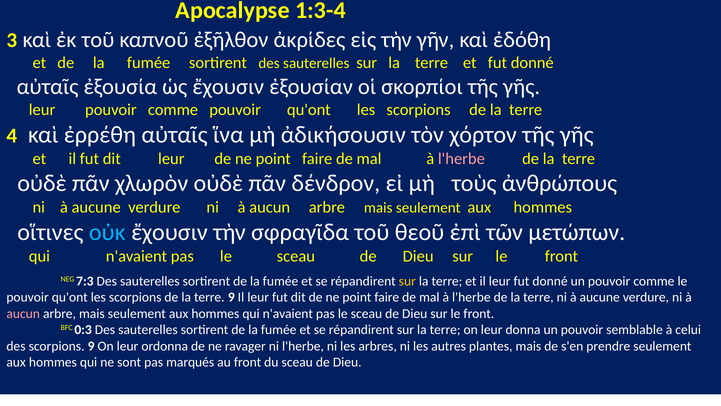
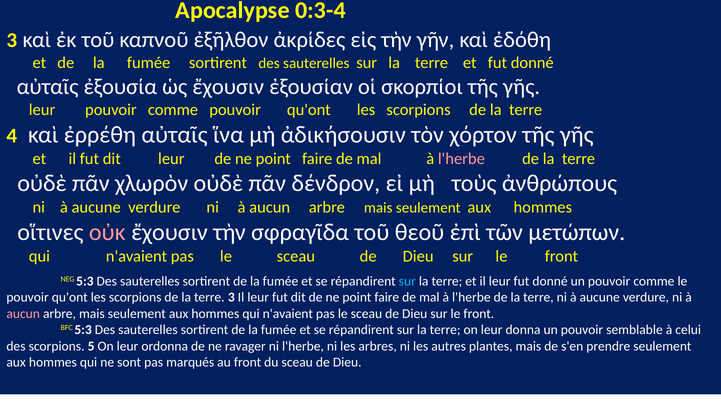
1:3-4: 1:3-4 -> 0:3-4
οὐκ colour: light blue -> pink
NEG 7:3: 7:3 -> 5:3
sur at (407, 282) colour: yellow -> light blue
terre 9: 9 -> 3
BFC 0:3: 0:3 -> 5:3
scorpions 9: 9 -> 5
